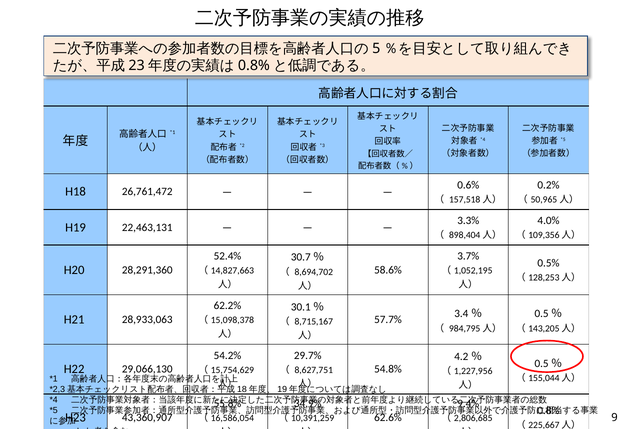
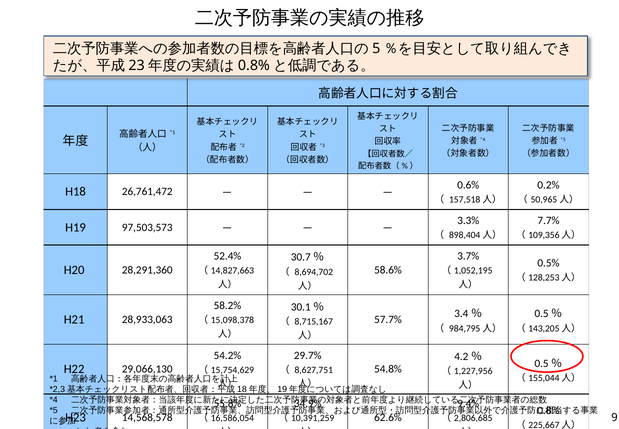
4.0%: 4.0% -> 7.7%
22,463,131: 22,463,131 -> 97,503,573
62.2%: 62.2% -> 58.2%
43,360,907: 43,360,907 -> 14,568,578
